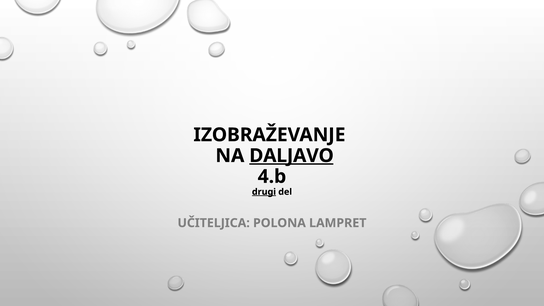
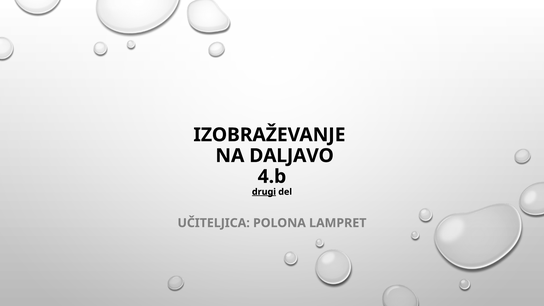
DALJAVO underline: present -> none
